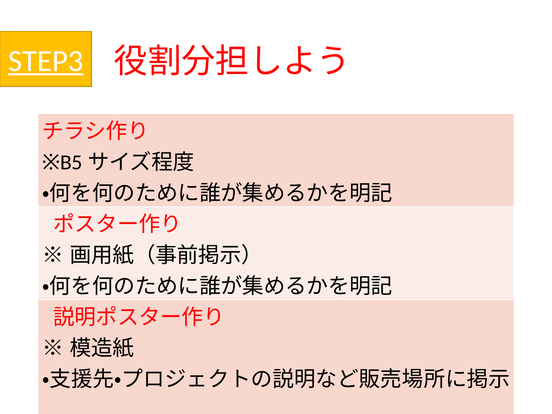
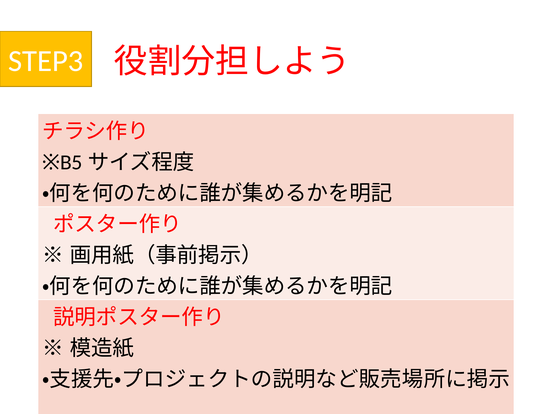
STEP3 underline: present -> none
